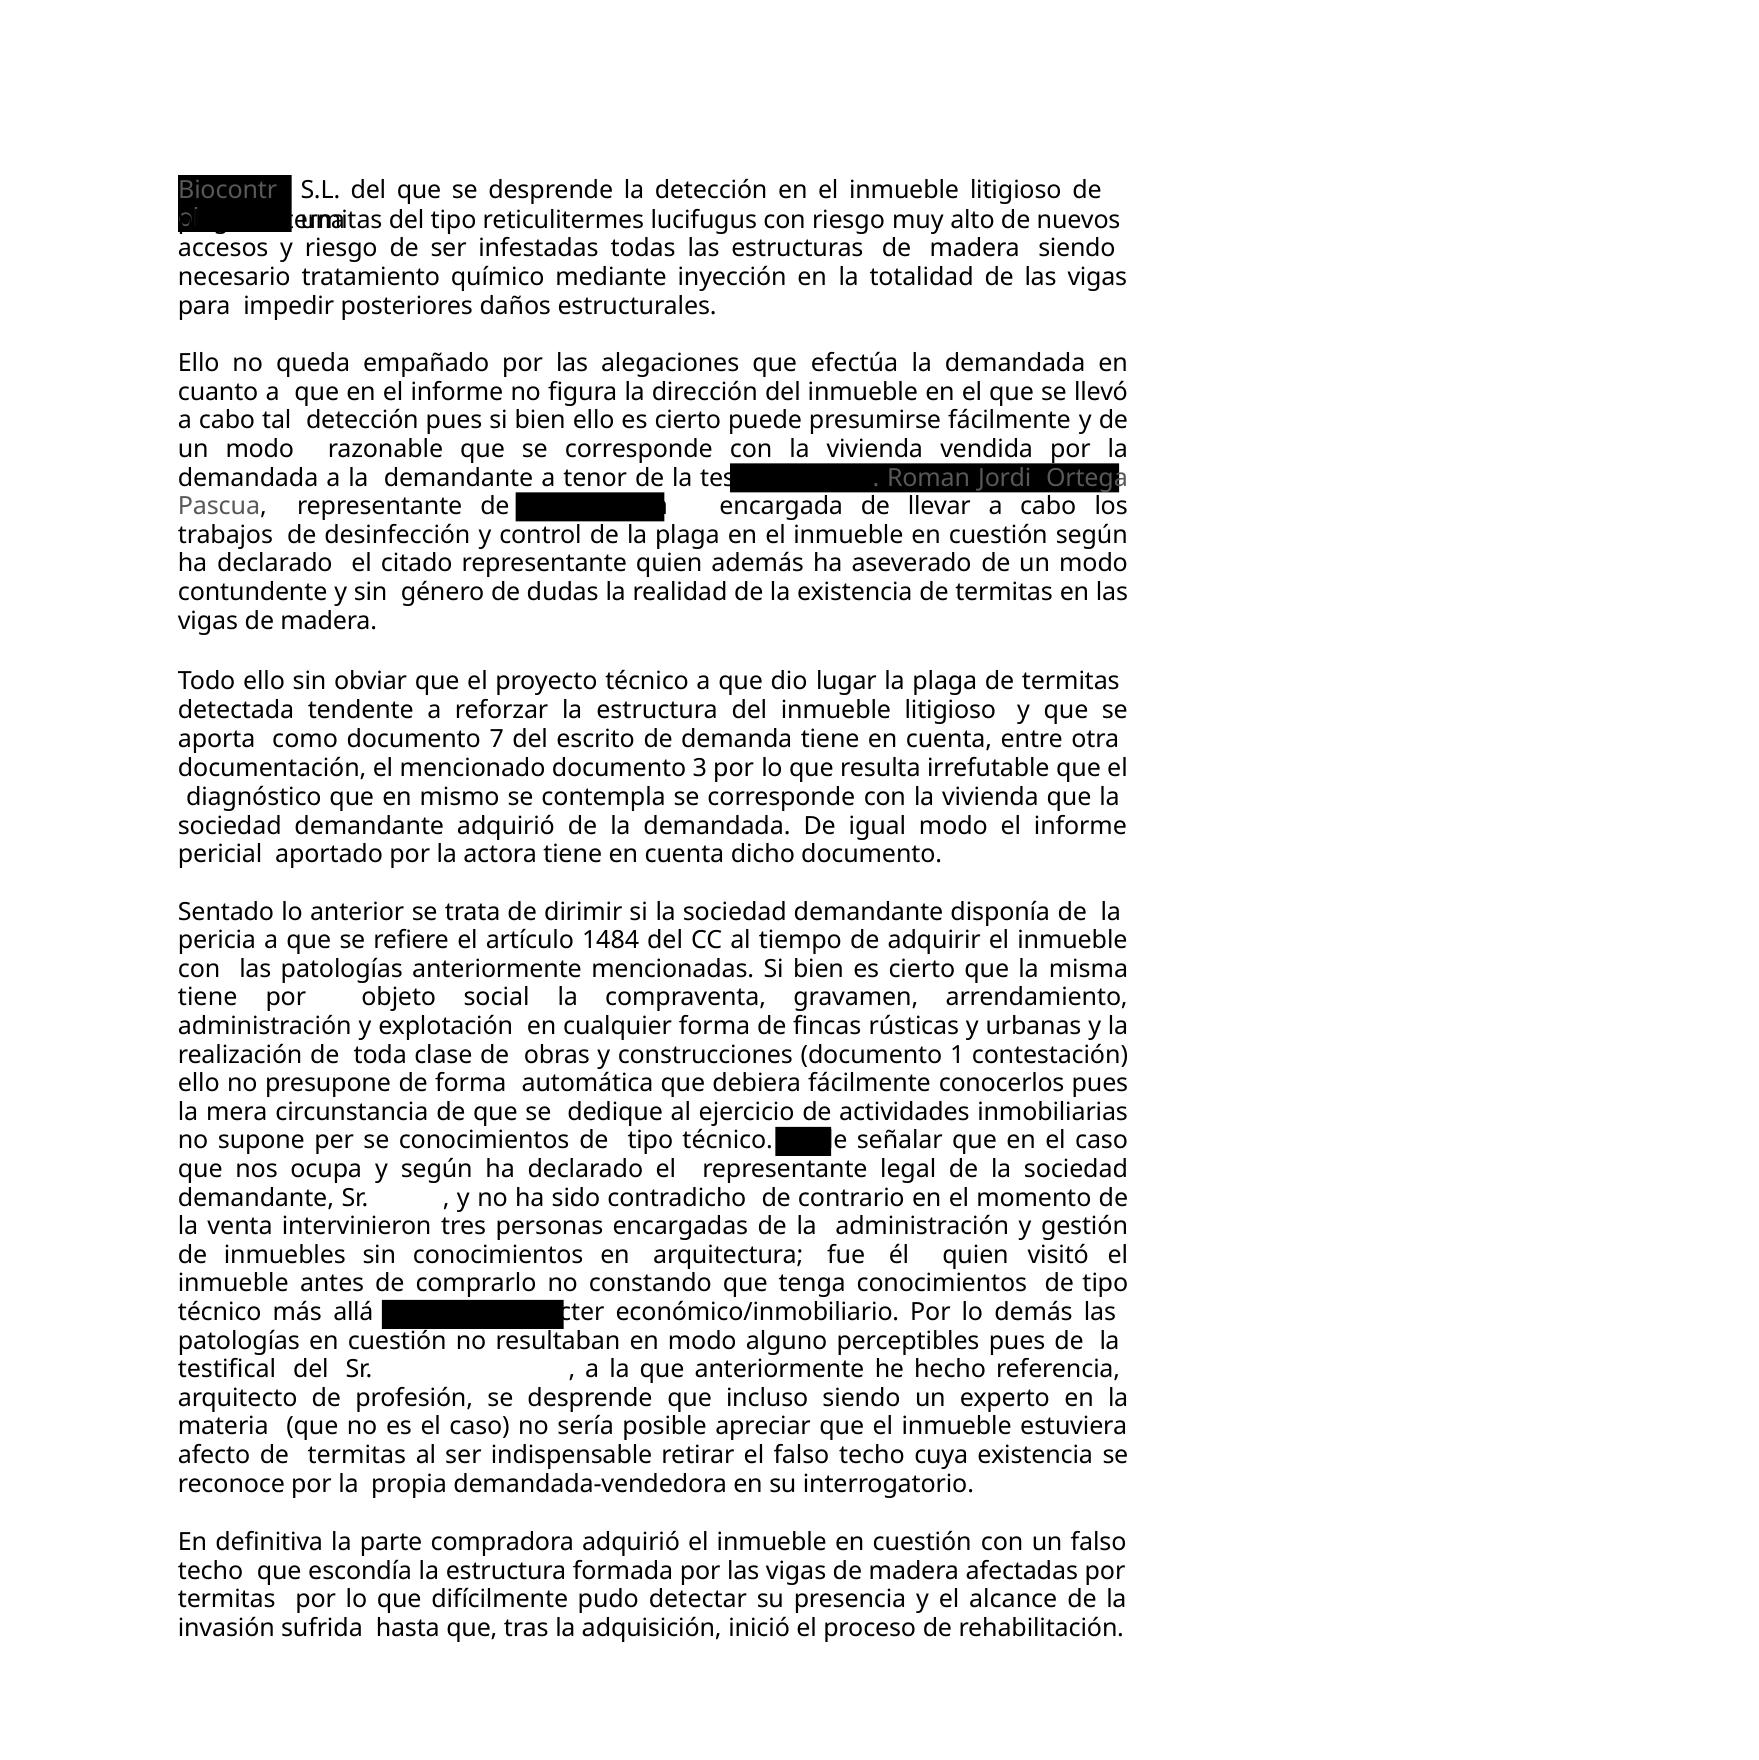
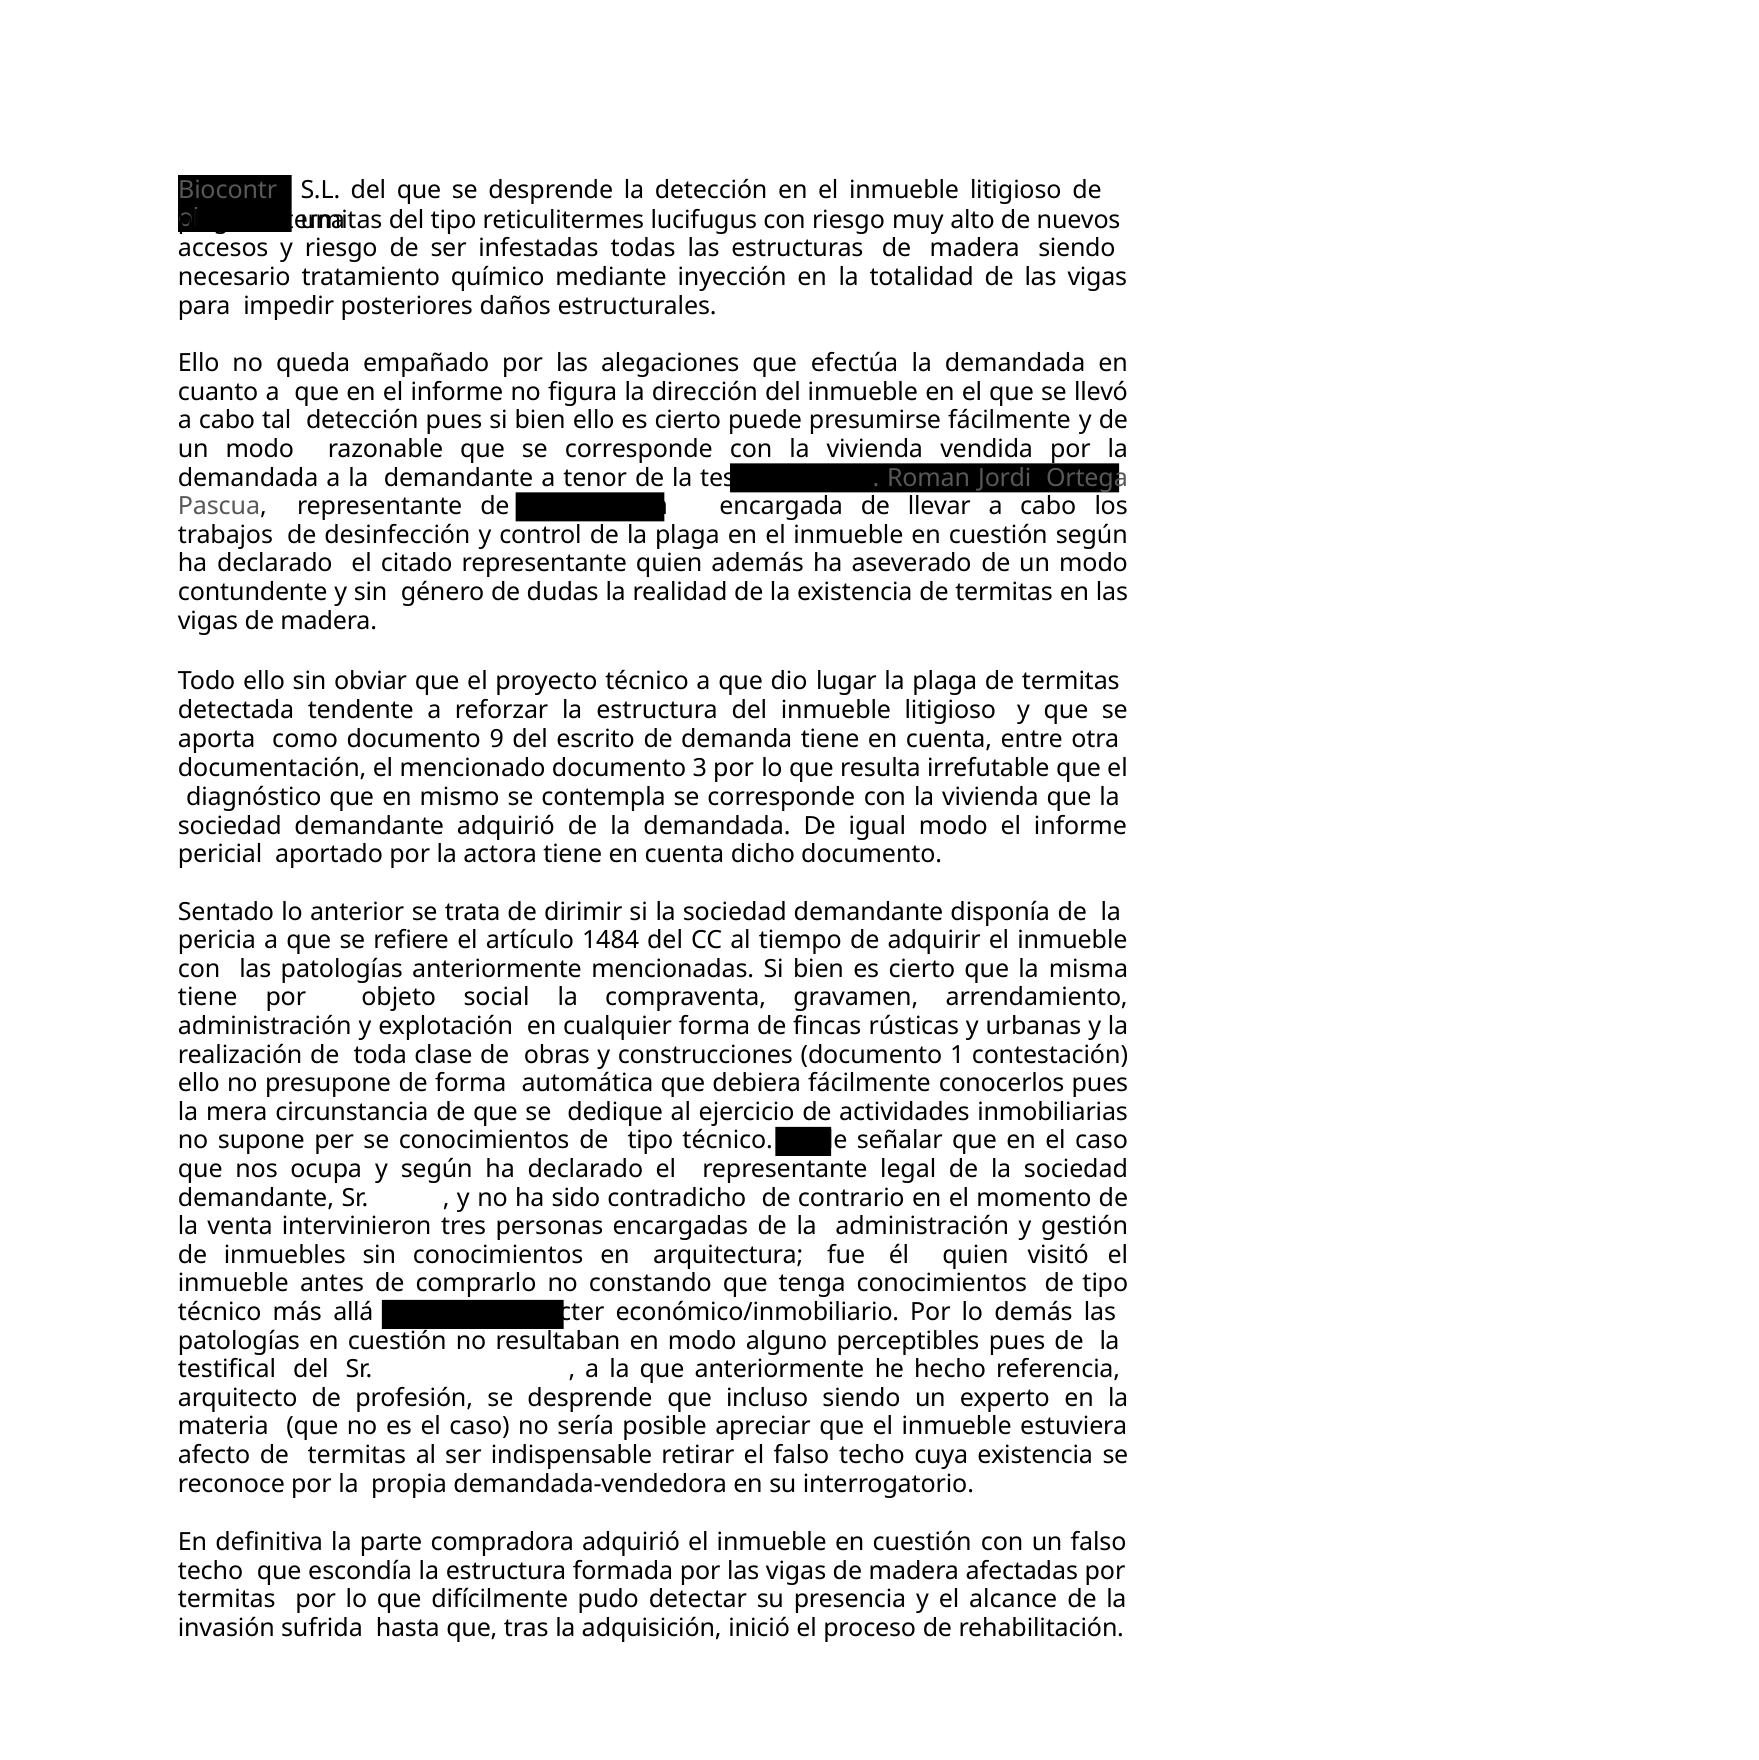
7: 7 -> 9
